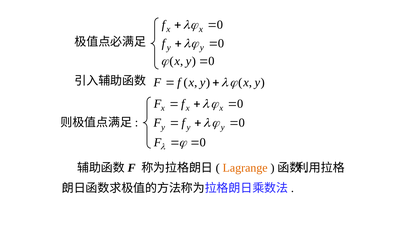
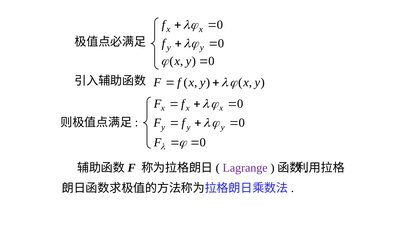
Lagrange colour: orange -> purple
